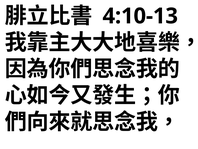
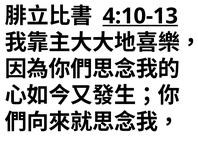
4:10-13 underline: none -> present
